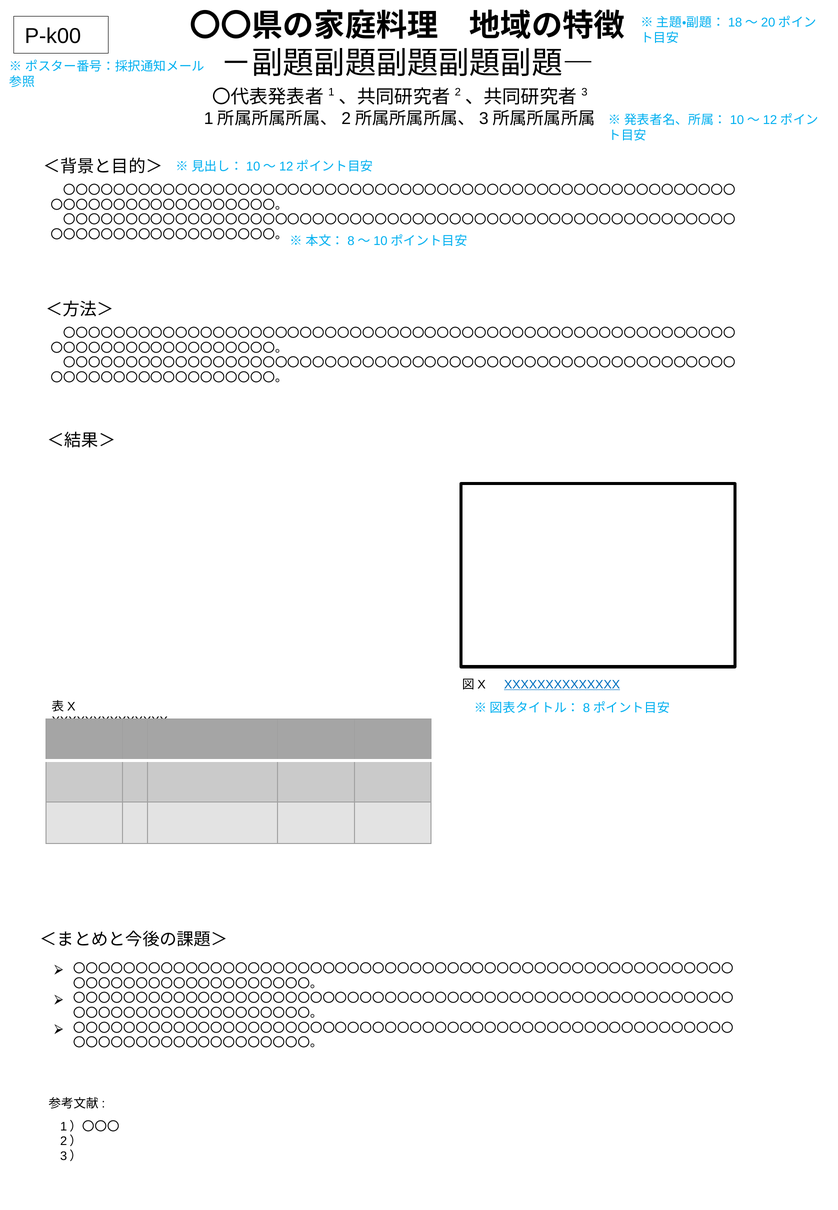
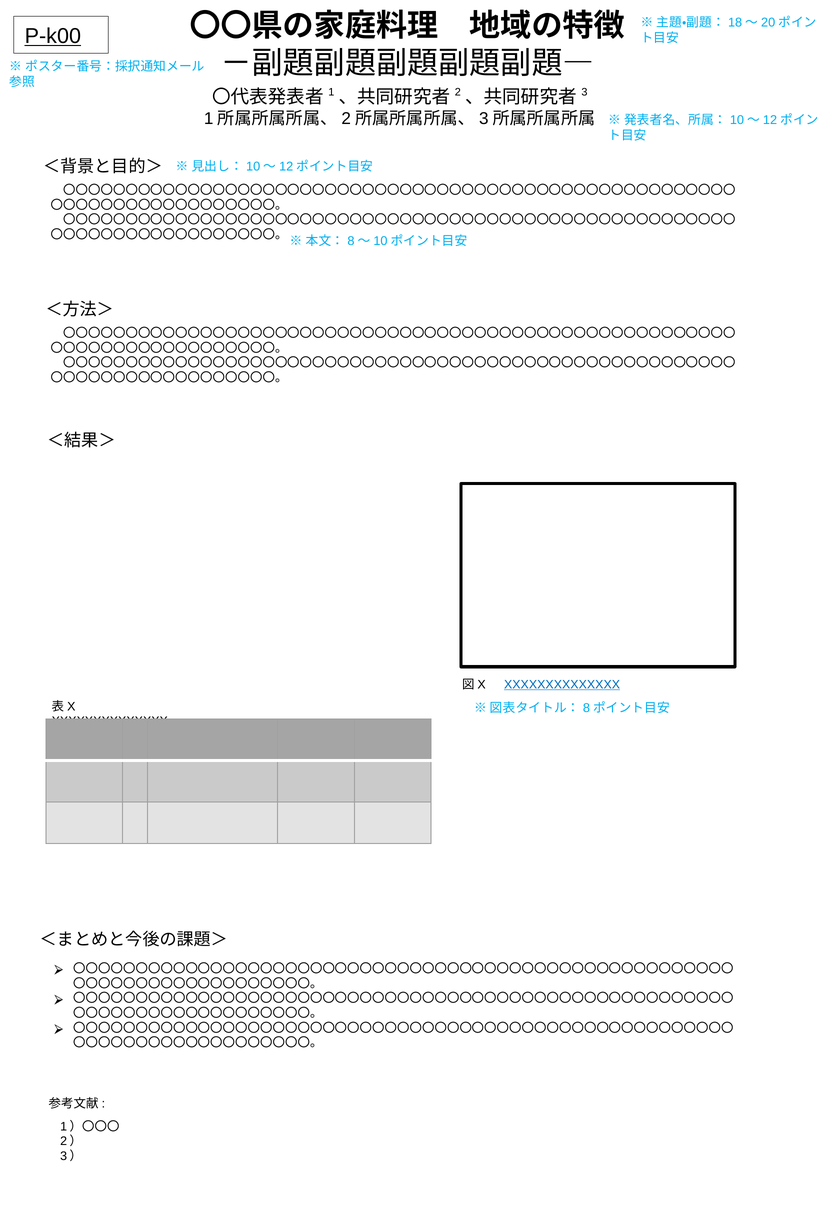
P-k00 underline: none -> present
